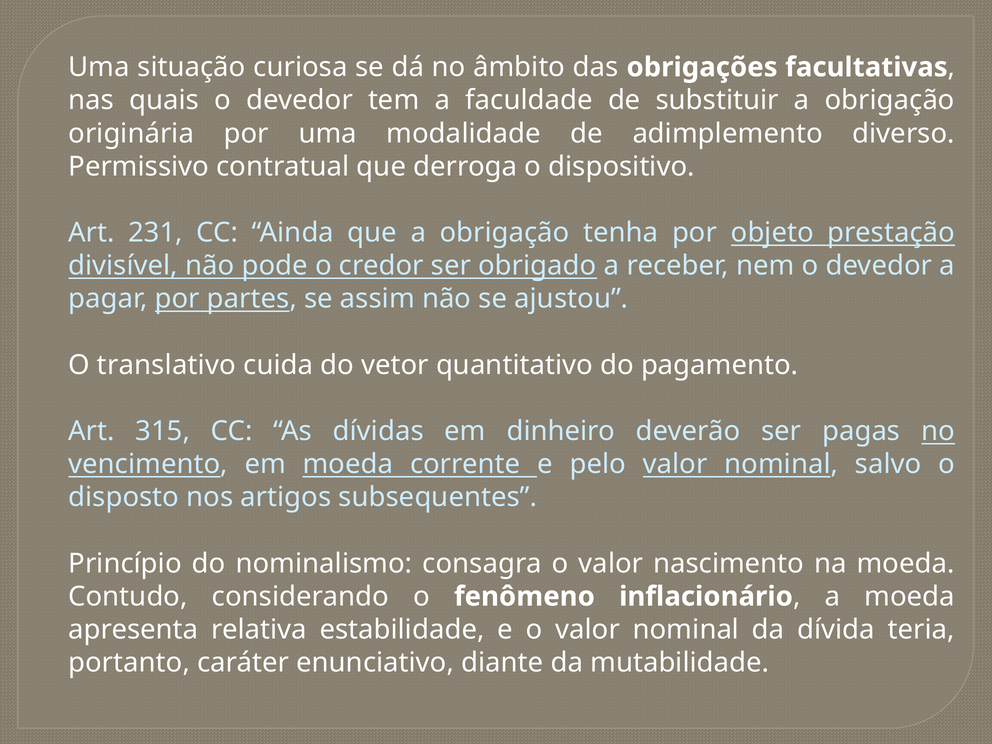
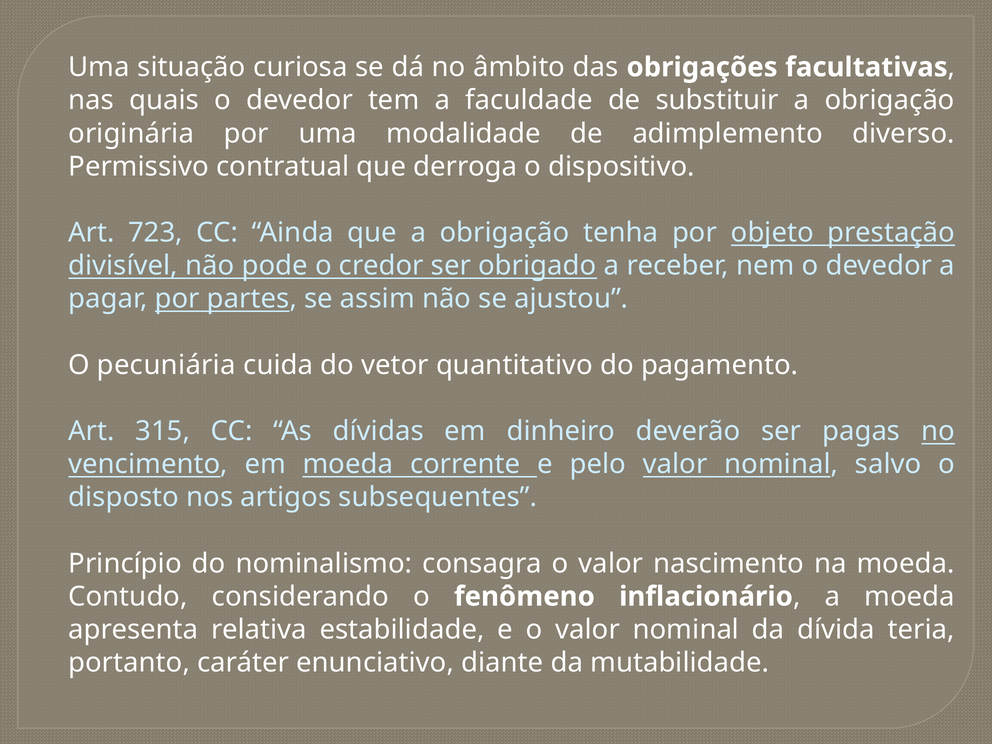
231: 231 -> 723
translativo: translativo -> pecuniária
